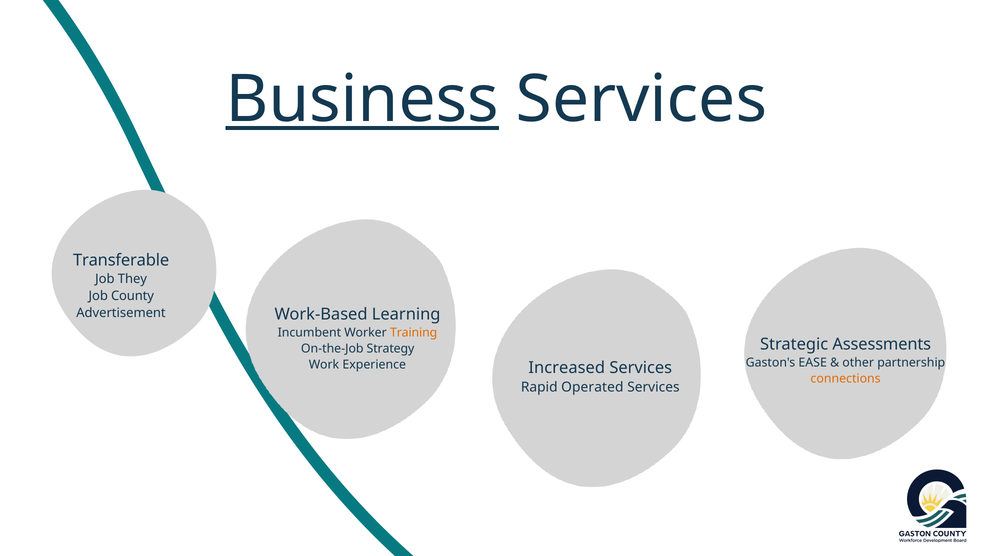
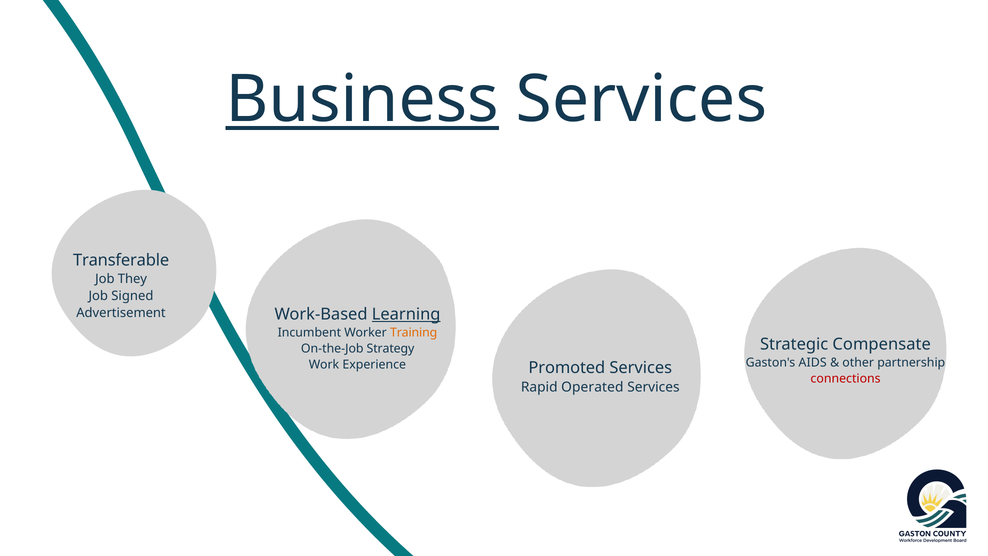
County: County -> Signed
Learning underline: none -> present
Assessments: Assessments -> Compensate
EASE: EASE -> AIDS
Increased: Increased -> Promoted
connections colour: orange -> red
